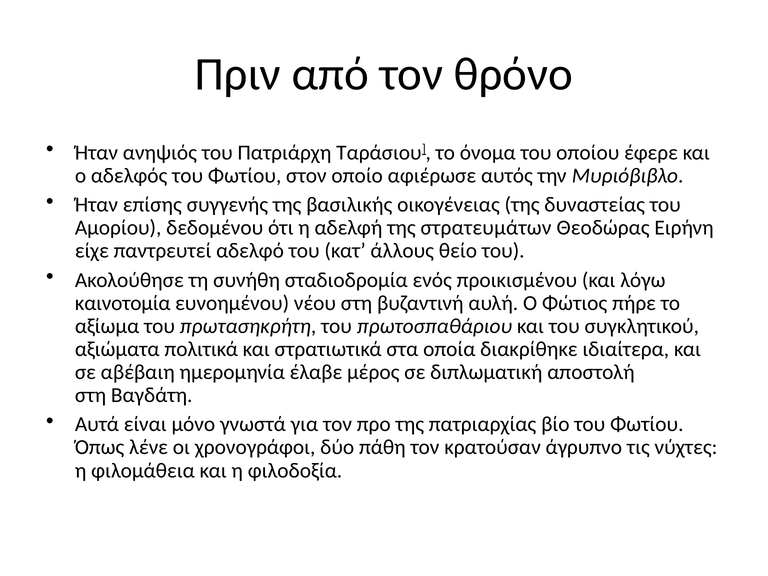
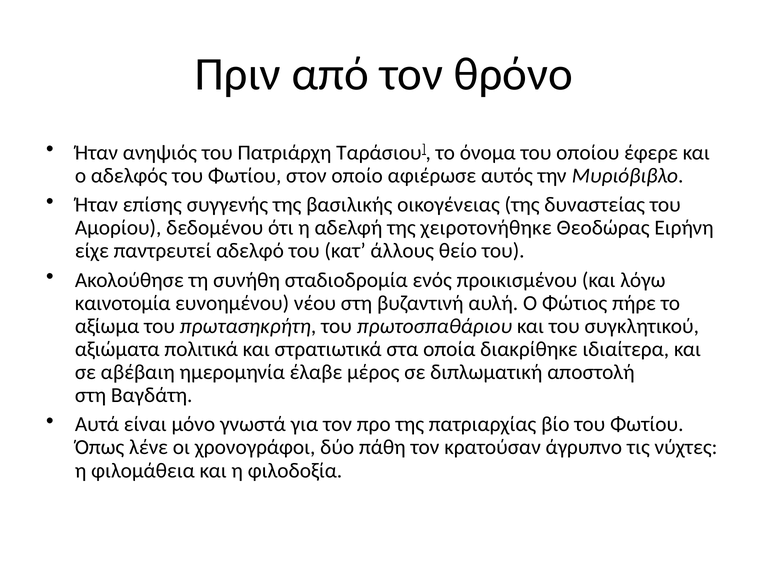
στρατευμάτων: στρατευμάτων -> χειροτονήθηκε
